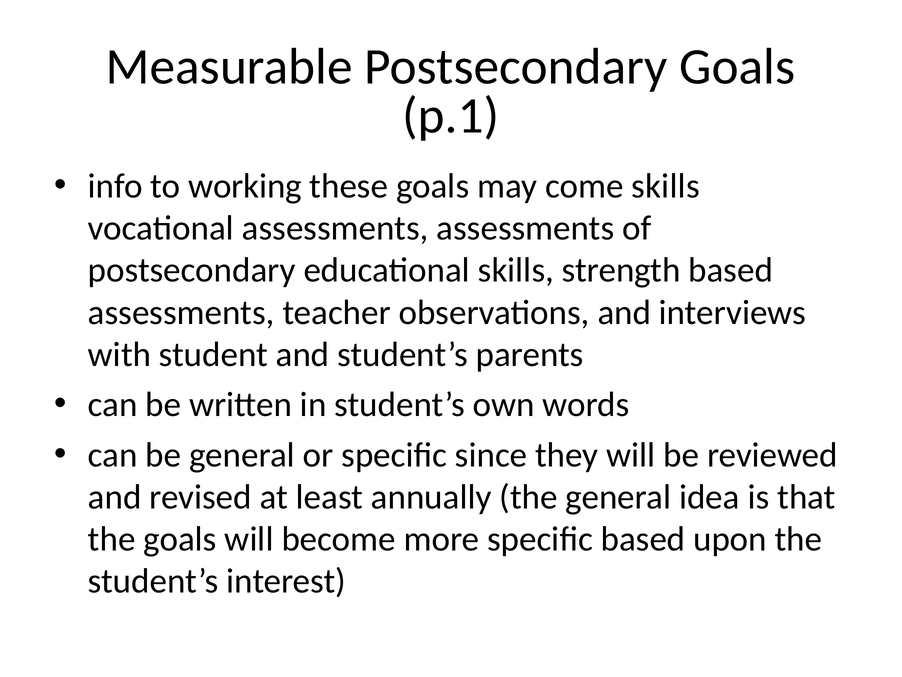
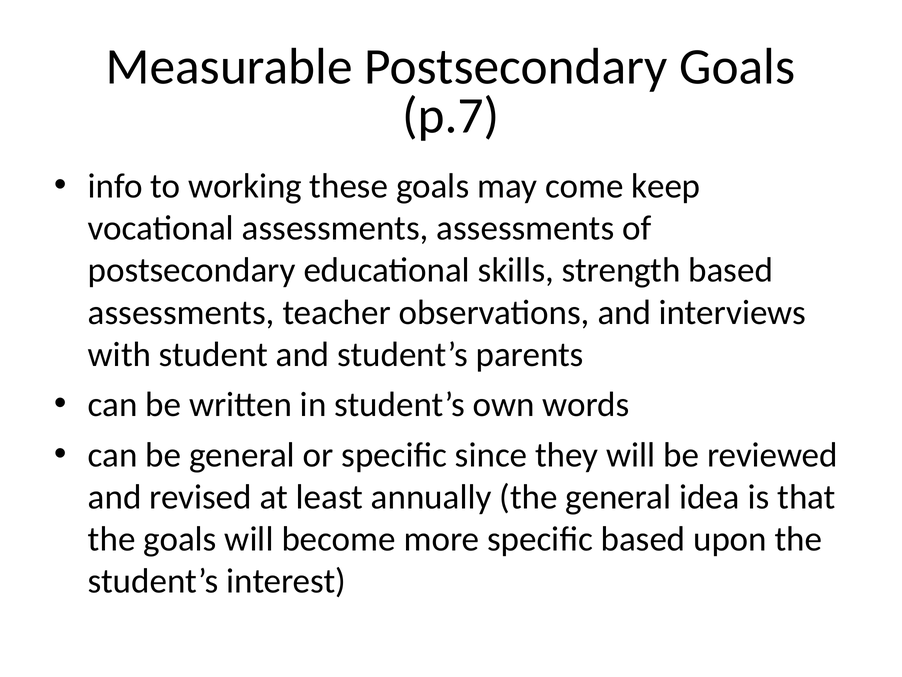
p.1: p.1 -> p.7
come skills: skills -> keep
